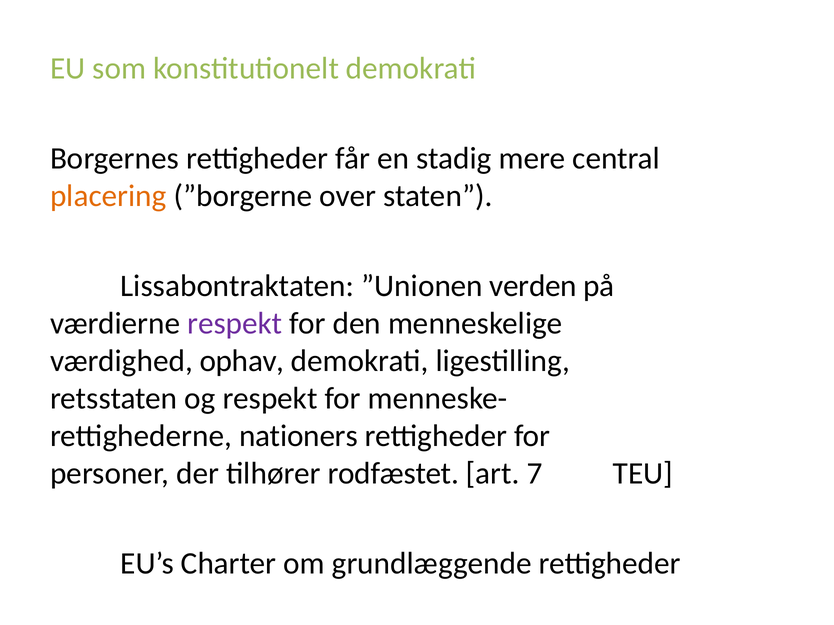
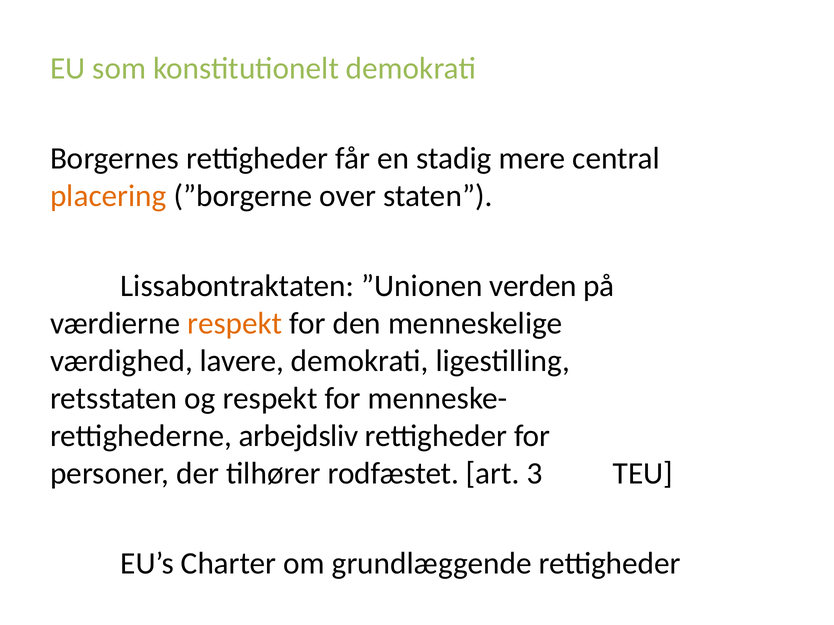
respekt at (235, 324) colour: purple -> orange
ophav: ophav -> lavere
nationers: nationers -> arbejdsliv
7: 7 -> 3
